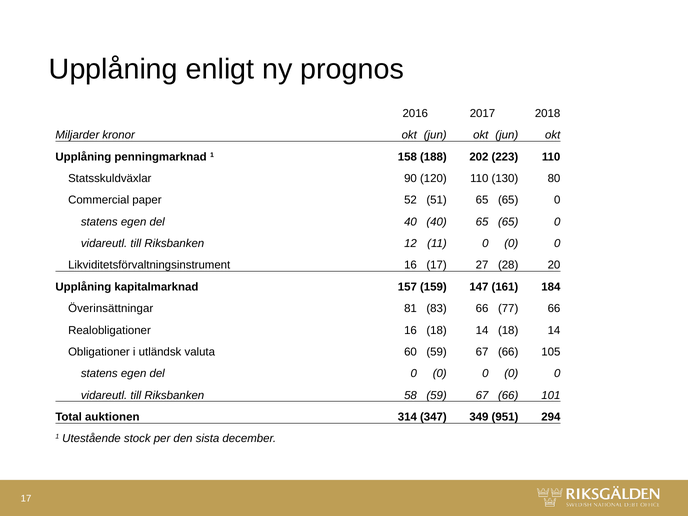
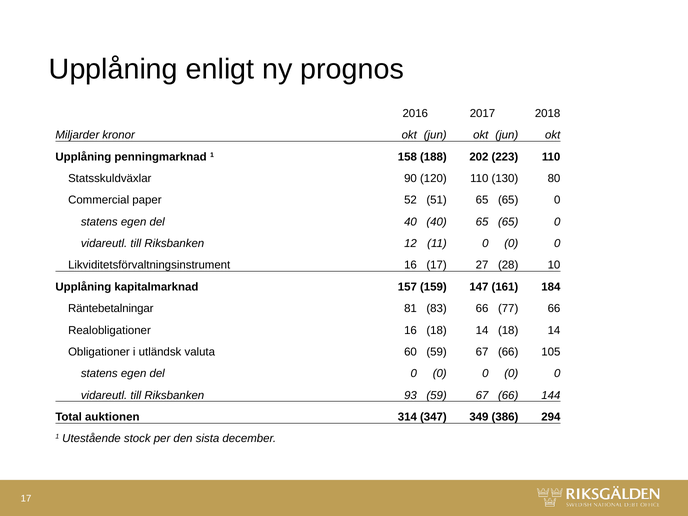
20: 20 -> 10
Överinsättningar: Överinsättningar -> Räntebetalningar
58: 58 -> 93
101: 101 -> 144
951: 951 -> 386
